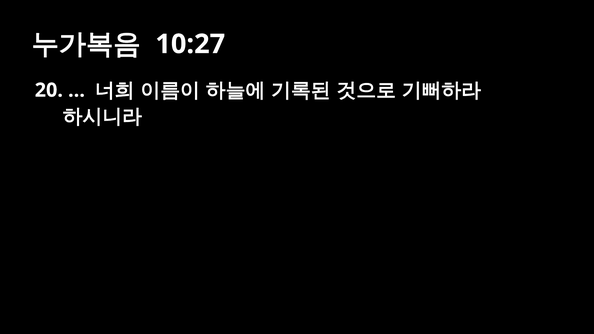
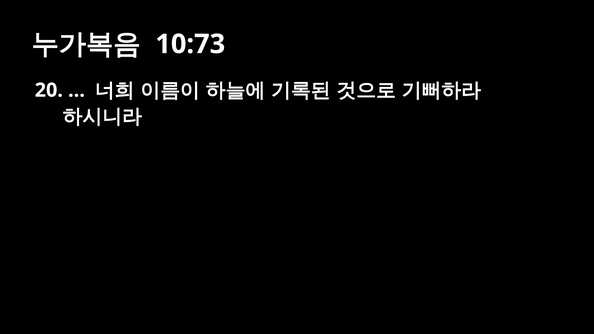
10:27: 10:27 -> 10:73
